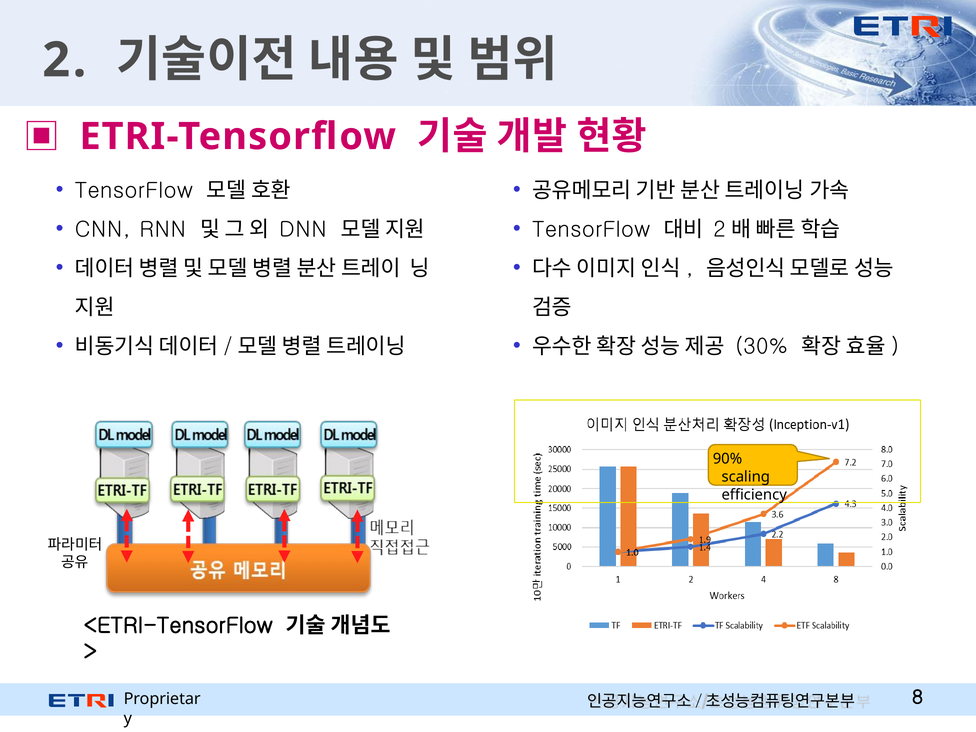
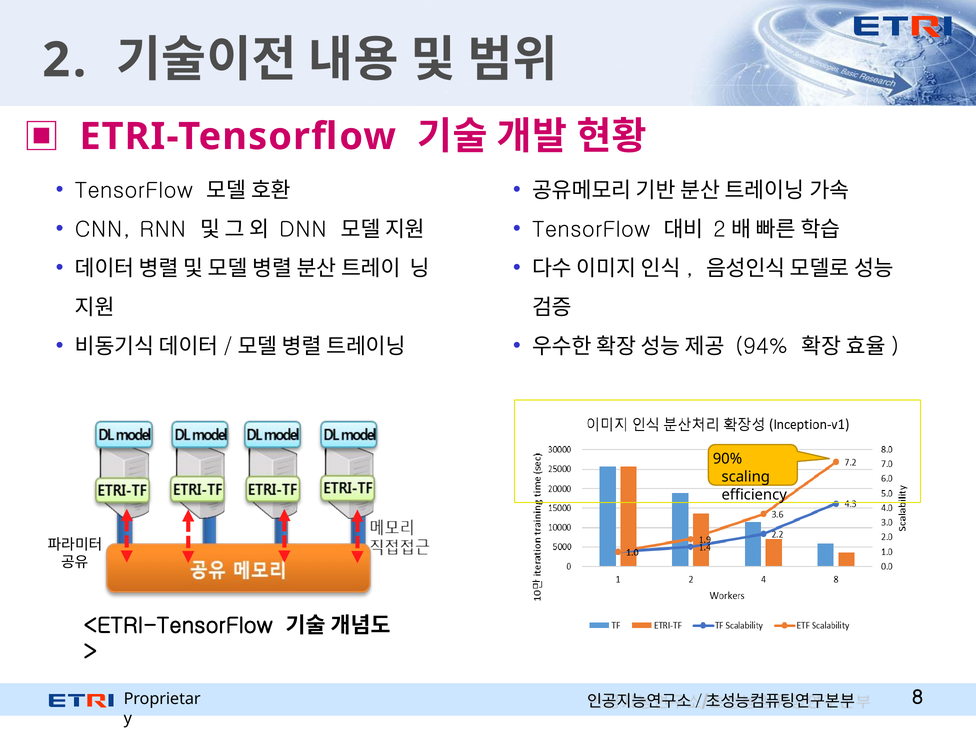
30%: 30% -> 94%
